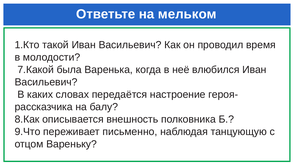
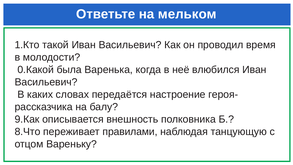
7.Какой: 7.Какой -> 0.Какой
8.Как: 8.Как -> 9.Как
9.Что: 9.Что -> 8.Что
письменно: письменно -> правилами
